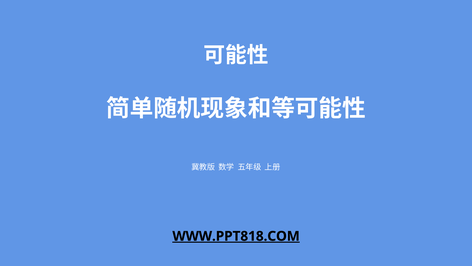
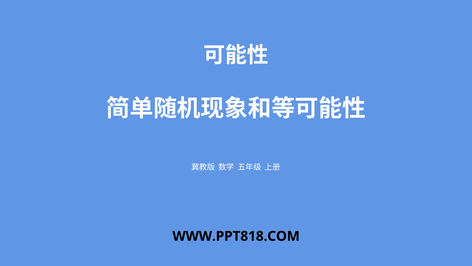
WWW.PPT818.COM underline: present -> none
